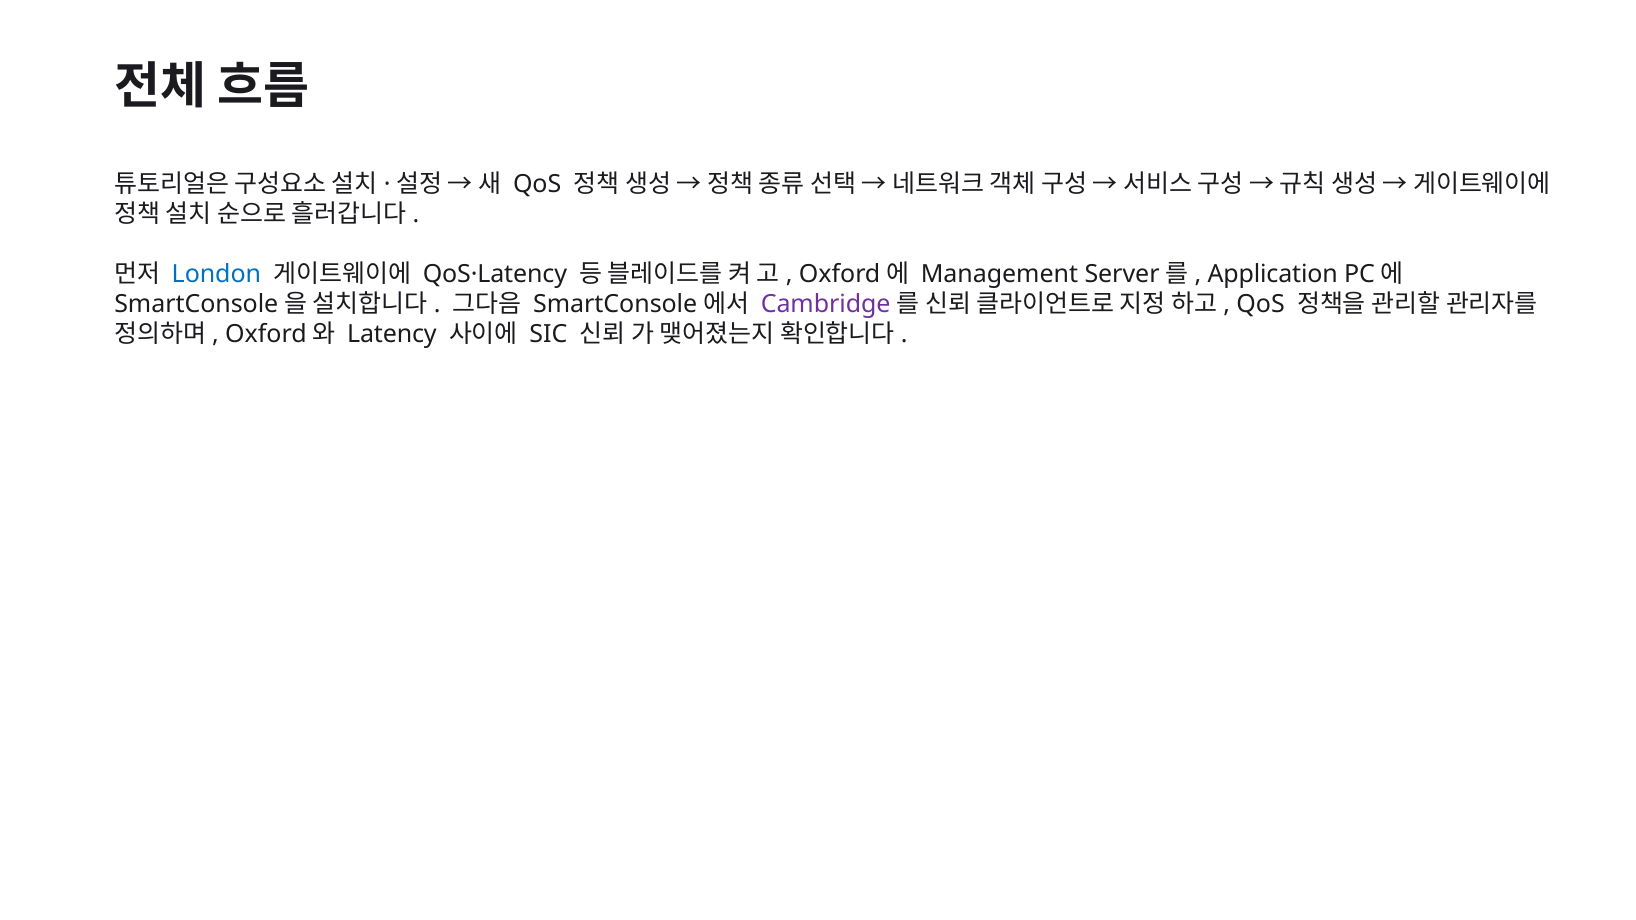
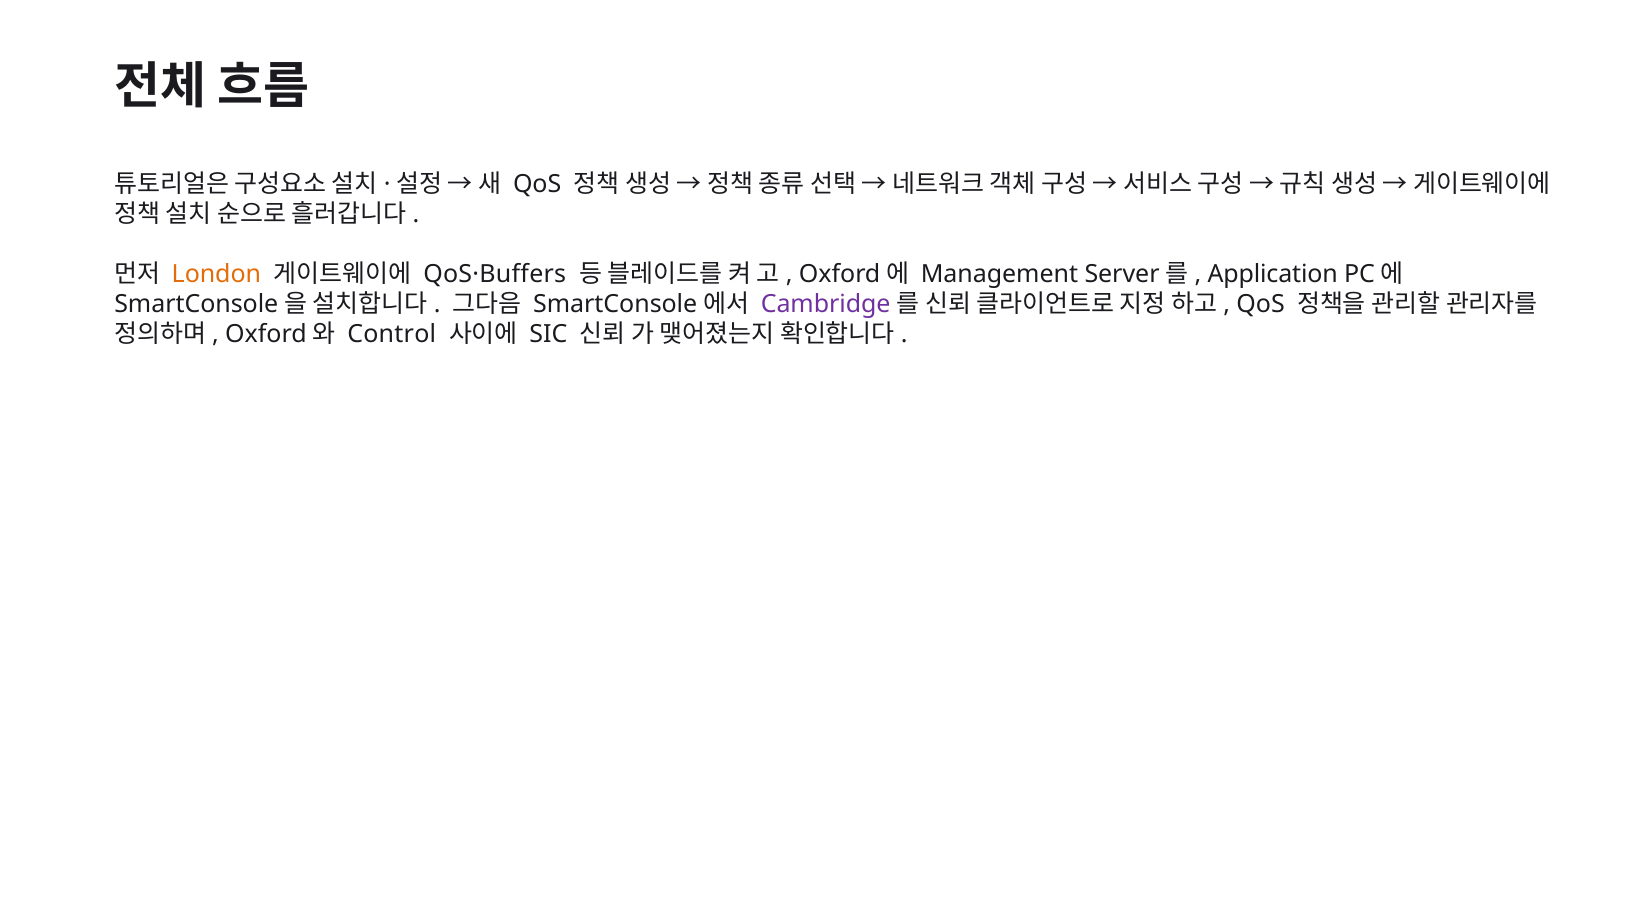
London colour: blue -> orange
QoS·Latency: QoS·Latency -> QoS·Buffers
Latency: Latency -> Control
